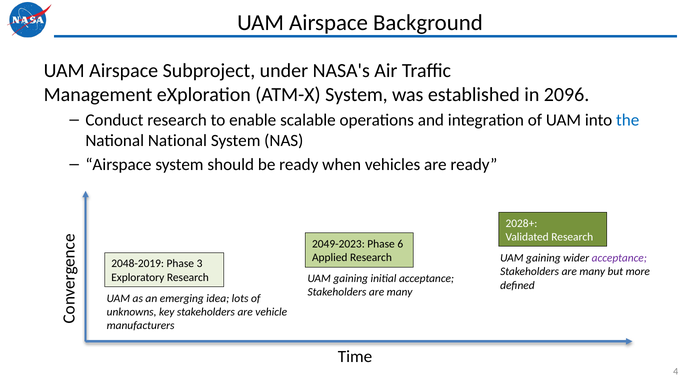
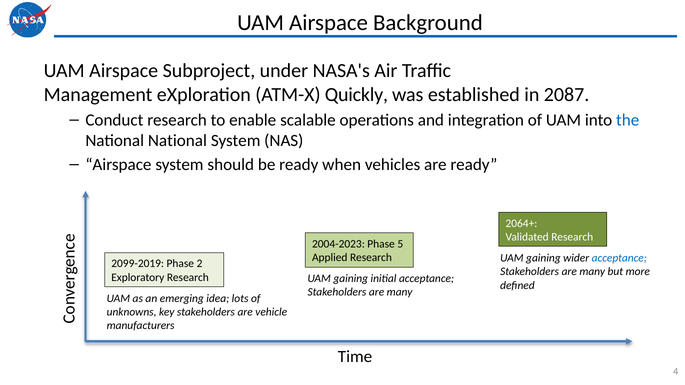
ATM-X System: System -> Quickly
2096: 2096 -> 2087
2028+: 2028+ -> 2064+
2049-2023: 2049-2023 -> 2004-2023
6: 6 -> 5
acceptance at (619, 258) colour: purple -> blue
2048-2019: 2048-2019 -> 2099-2019
3: 3 -> 2
